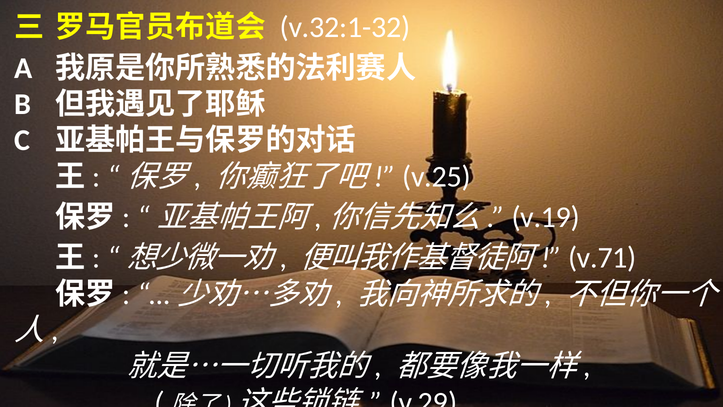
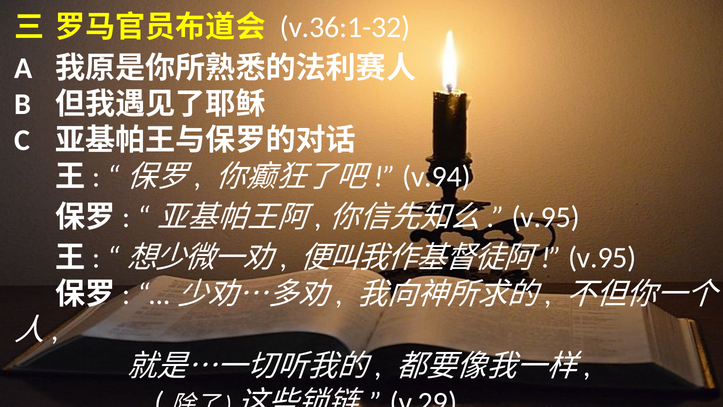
v.32:1-32: v.32:1-32 -> v.36:1-32
v.25: v.25 -> v.94
v.19 at (546, 217): v.19 -> v.95
v.71 at (602, 258): v.71 -> v.95
